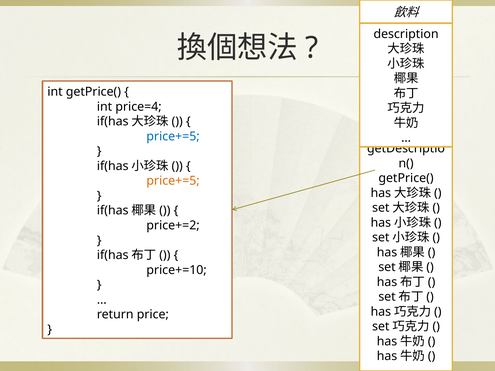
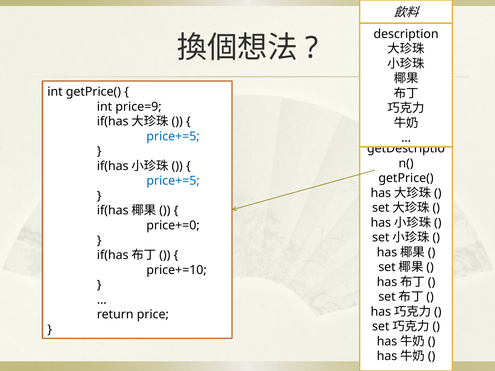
price=4: price=4 -> price=9
price+=5 at (173, 181) colour: orange -> blue
price+=2: price+=2 -> price+=0
